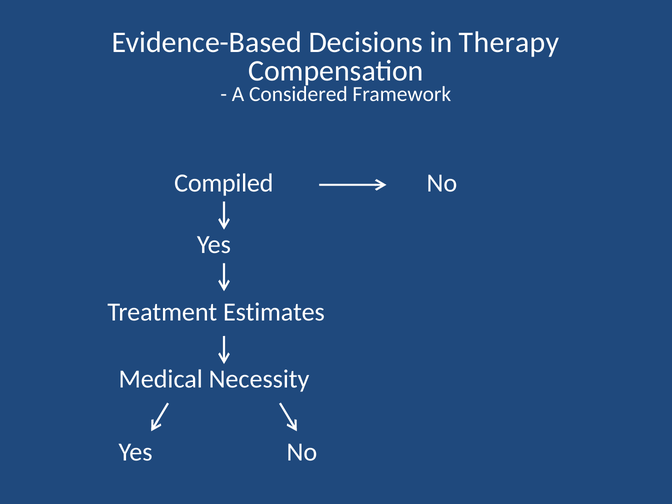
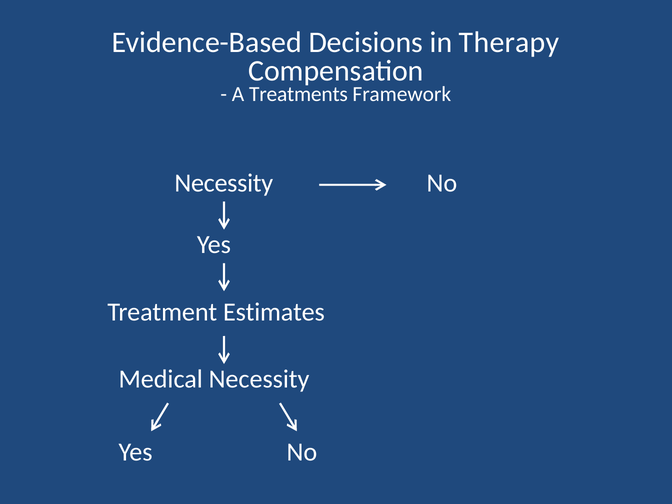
Considered: Considered -> Treatments
Compiled at (224, 183): Compiled -> Necessity
